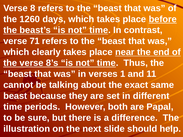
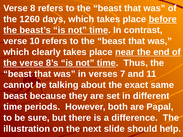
71: 71 -> 10
1: 1 -> 7
